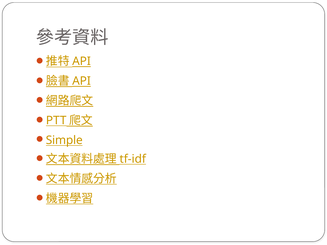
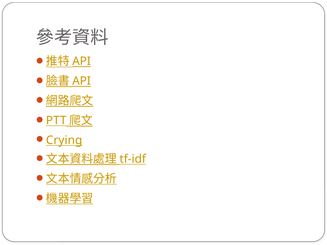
Simple: Simple -> Crying
